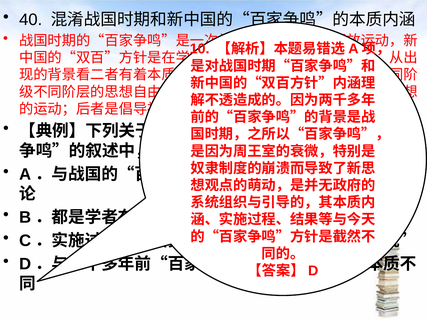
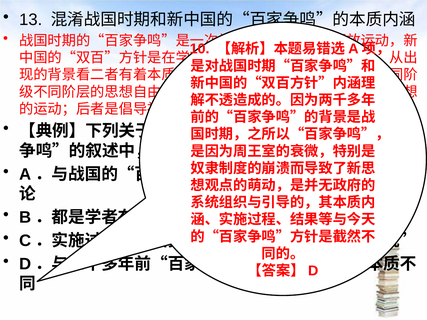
40: 40 -> 13
